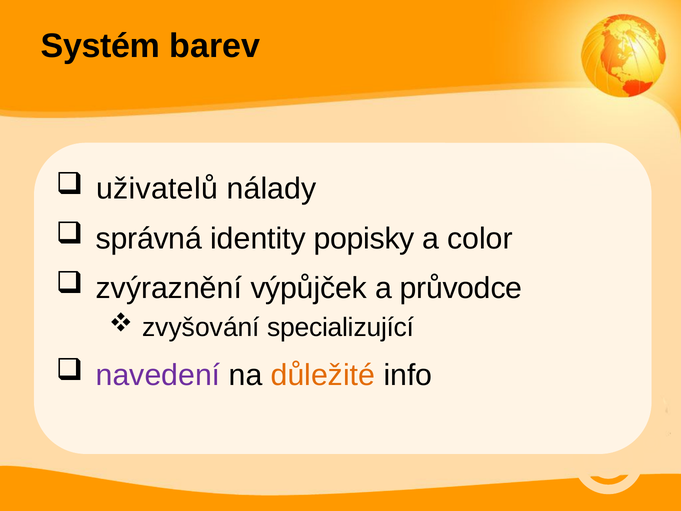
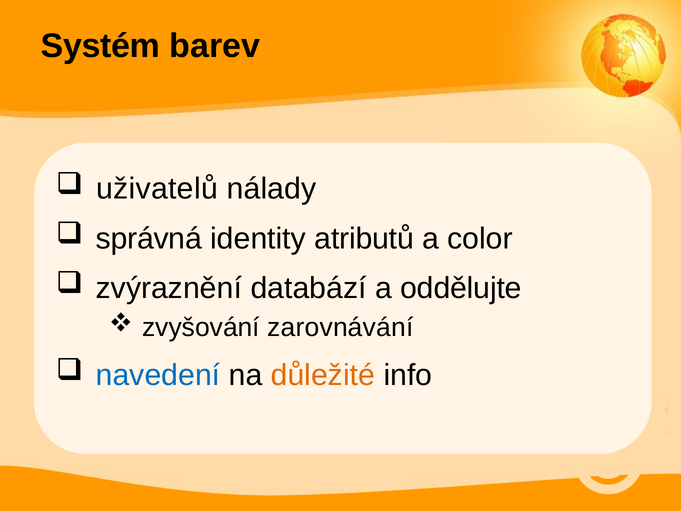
popisky: popisky -> atributů
výpůjček: výpůjček -> databází
průvodce: průvodce -> oddělujte
specializující: specializující -> zarovnávání
navedení colour: purple -> blue
